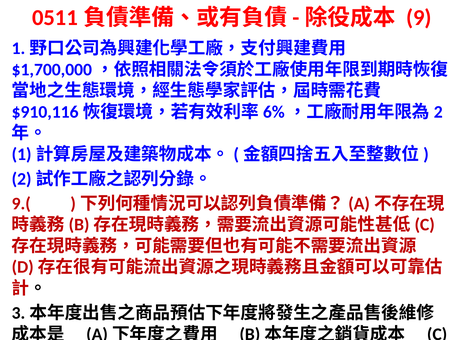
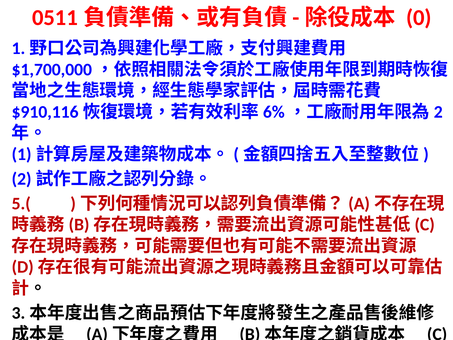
9: 9 -> 0
9.(: 9.( -> 5.(
